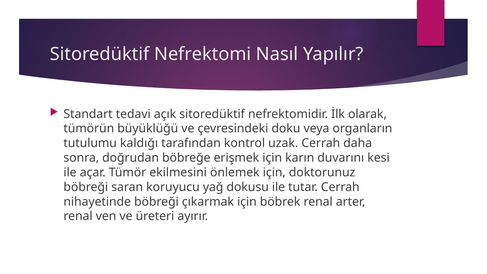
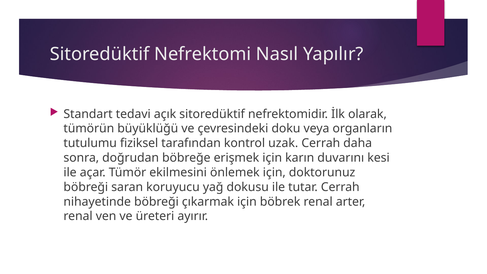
kaldığı: kaldığı -> fiziksel
